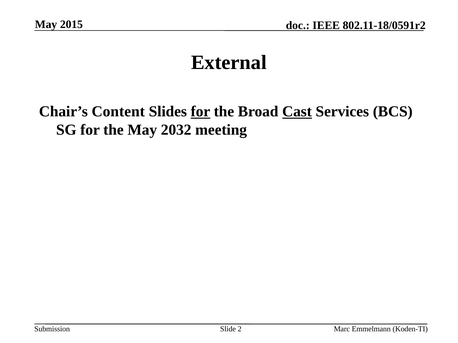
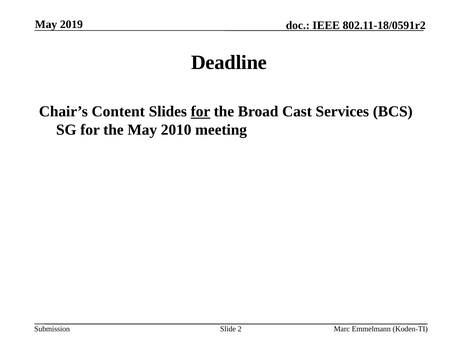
2015: 2015 -> 2019
External: External -> Deadline
Cast underline: present -> none
2032: 2032 -> 2010
